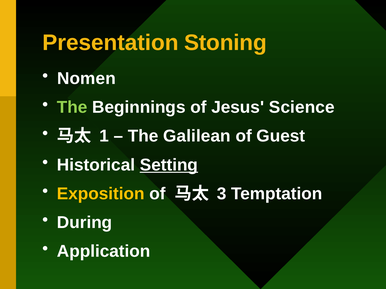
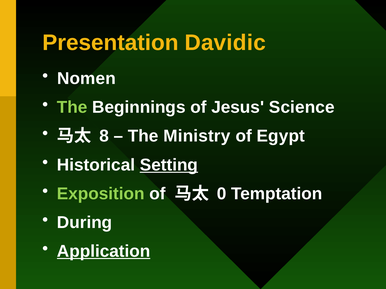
Stoning: Stoning -> Davidic
1: 1 -> 8
Galilean: Galilean -> Ministry
Guest: Guest -> Egypt
Exposition colour: yellow -> light green
3: 3 -> 0
Application underline: none -> present
